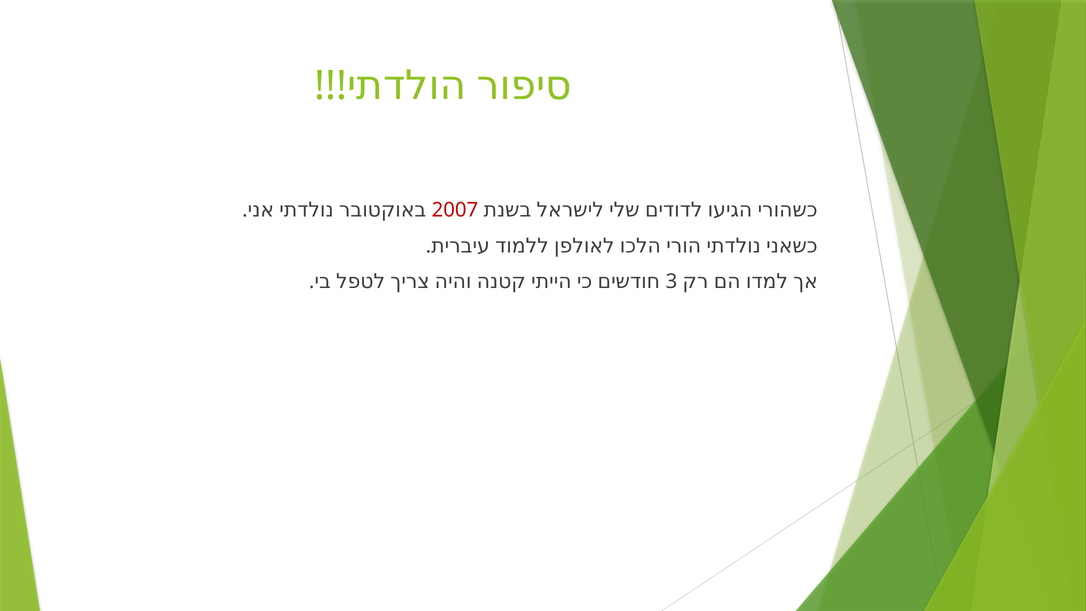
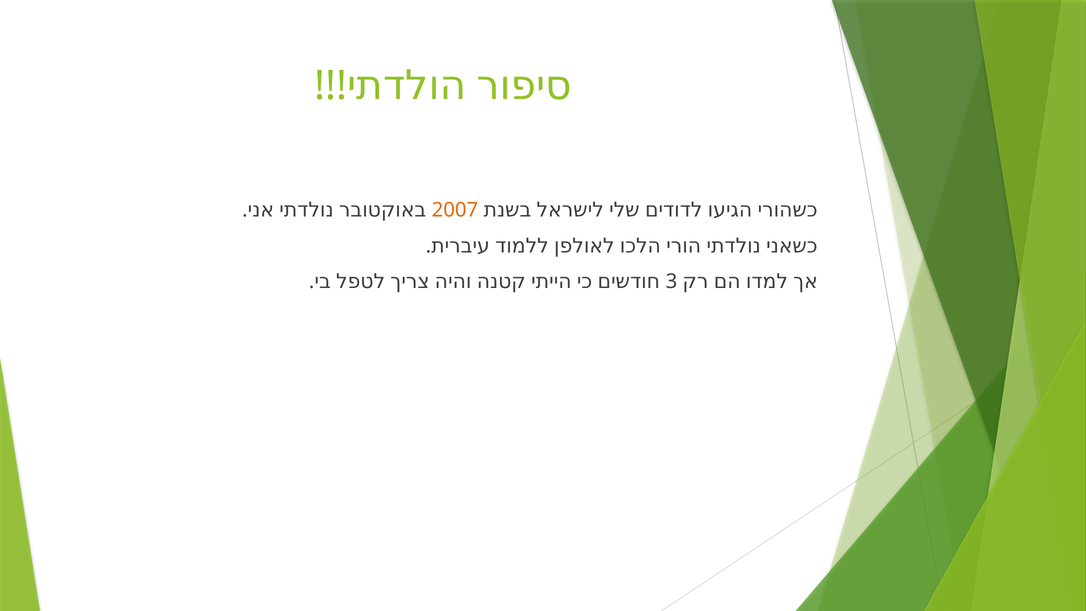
2007 colour: red -> orange
